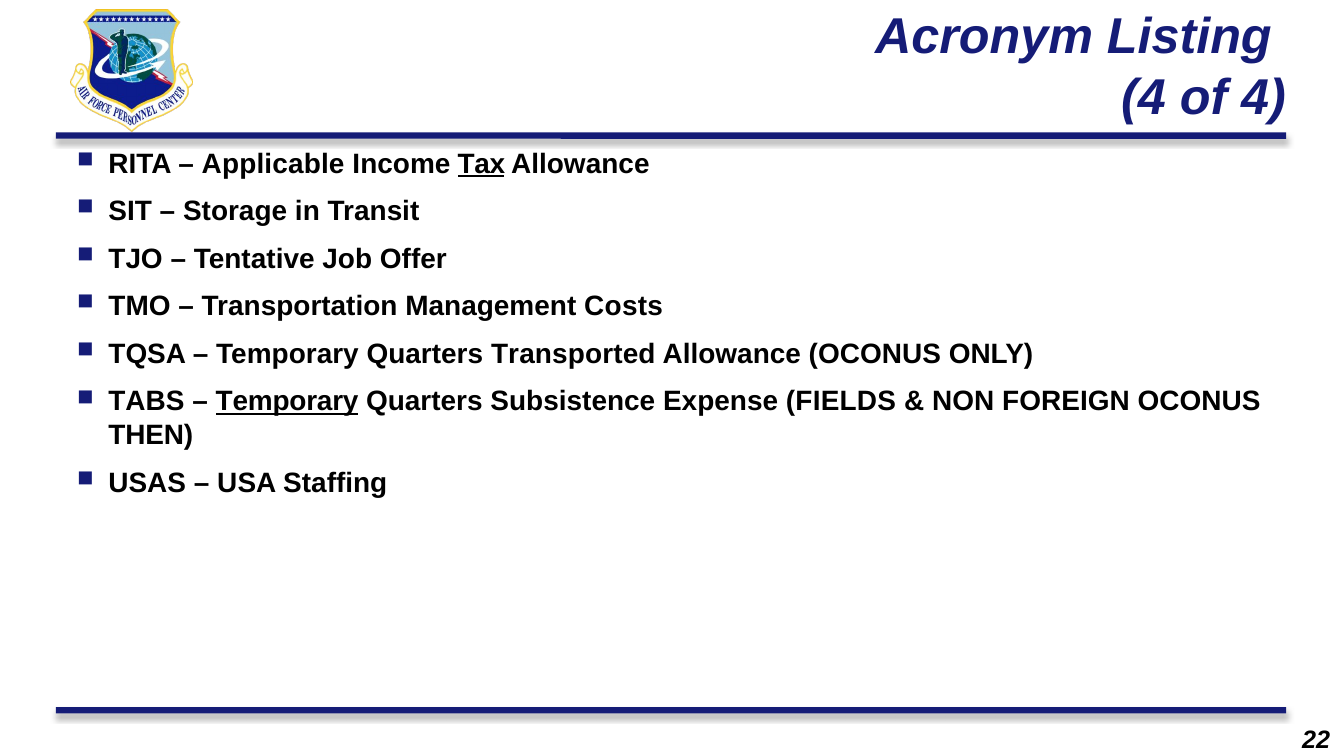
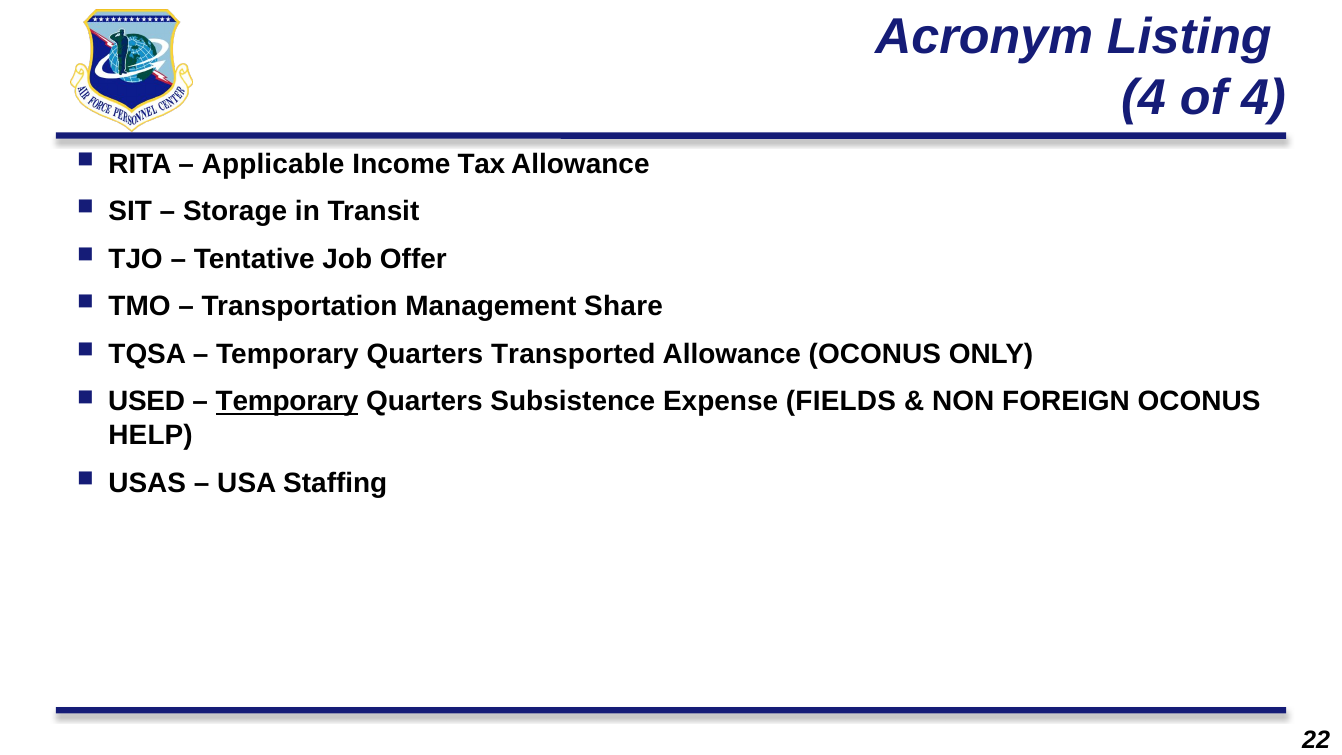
Tax underline: present -> none
Costs: Costs -> Share
TABS: TABS -> USED
THEN: THEN -> HELP
